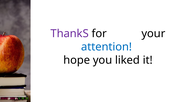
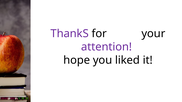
attention colour: blue -> purple
